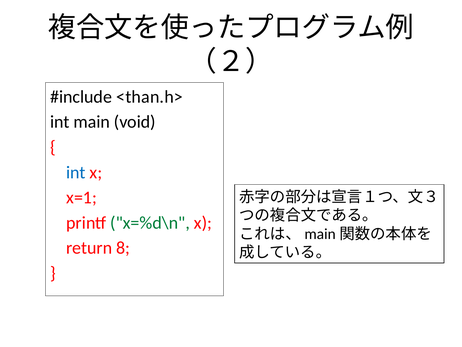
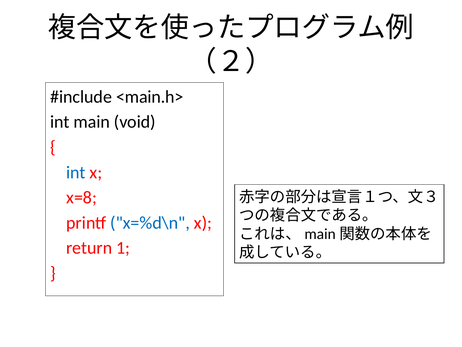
<than.h>: <than.h> -> <main.h>
x=1: x=1 -> x=8
x=%d\n colour: green -> blue
8: 8 -> 1
